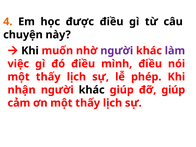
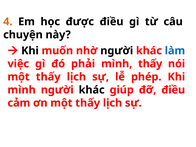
người at (117, 51) colour: purple -> black
làm colour: purple -> blue
đó điều: điều -> phải
mình điều: điều -> thấy
nhận at (22, 90): nhận -> mình
đỡ giúp: giúp -> điều
